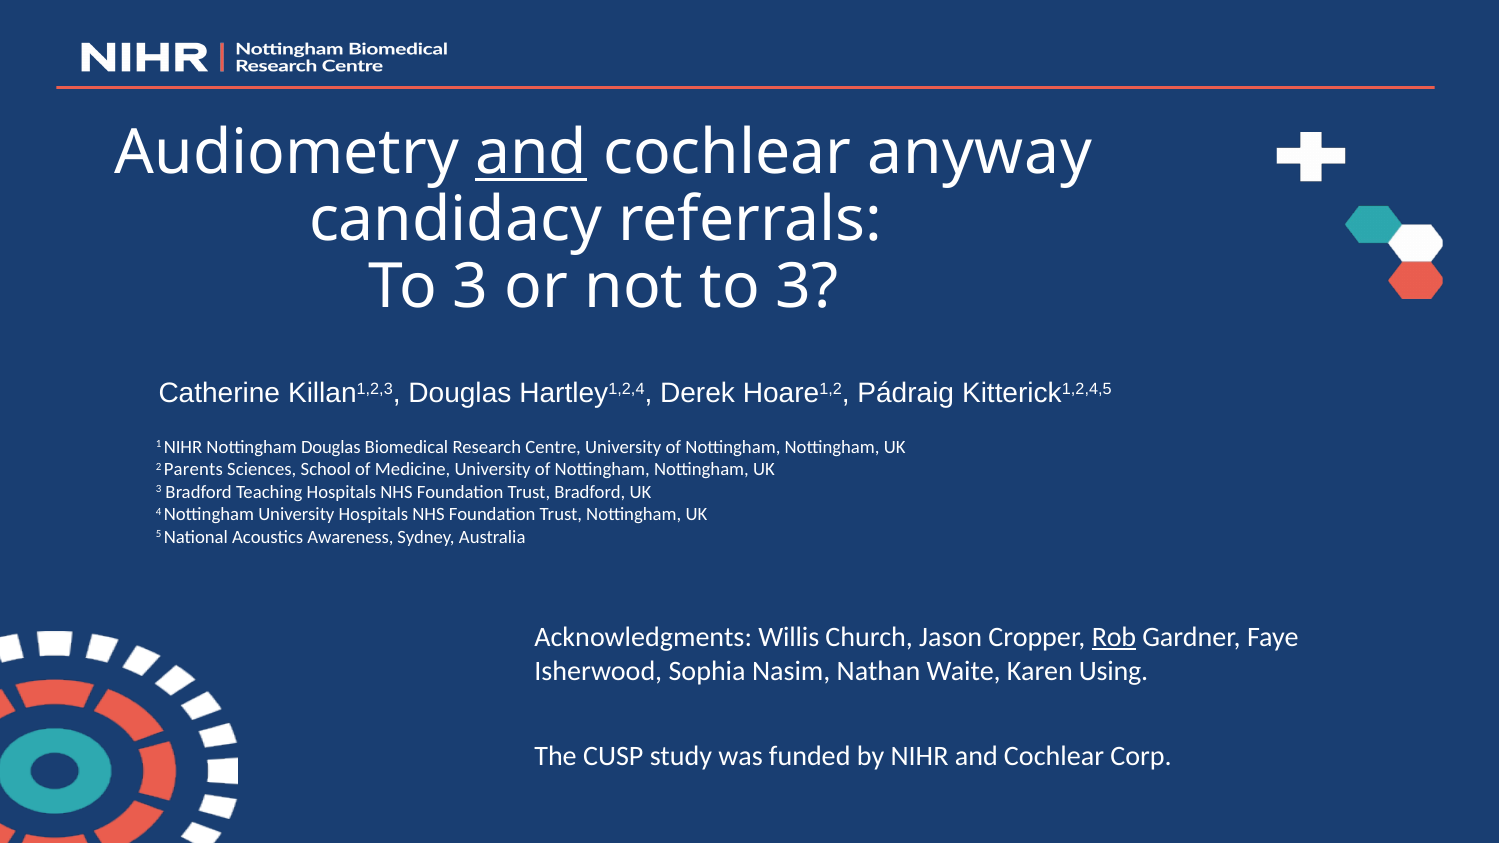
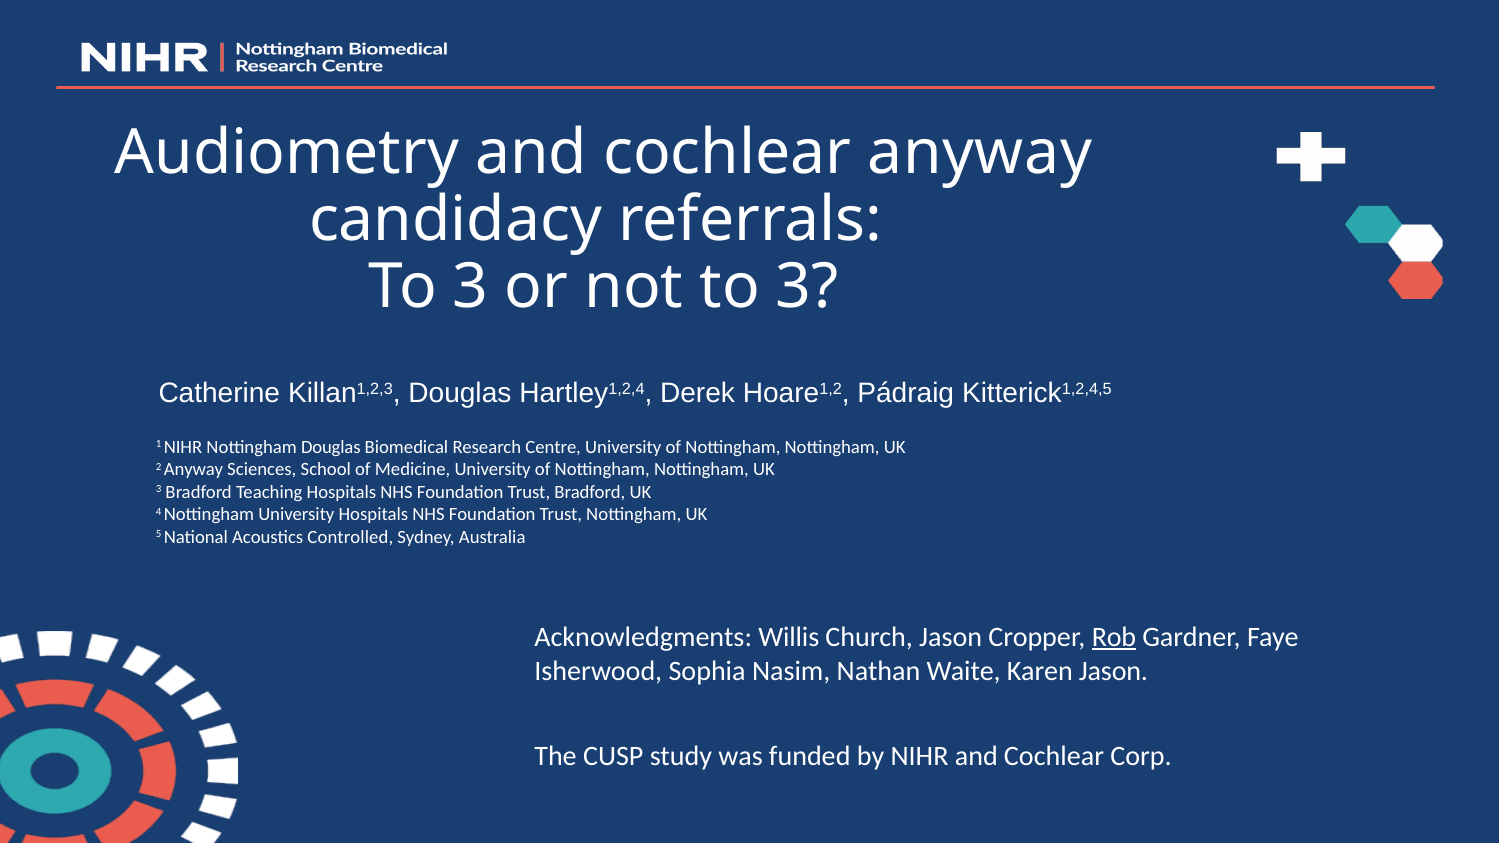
and at (531, 153) underline: present -> none
2 Parents: Parents -> Anyway
Awareness: Awareness -> Controlled
Karen Using: Using -> Jason
